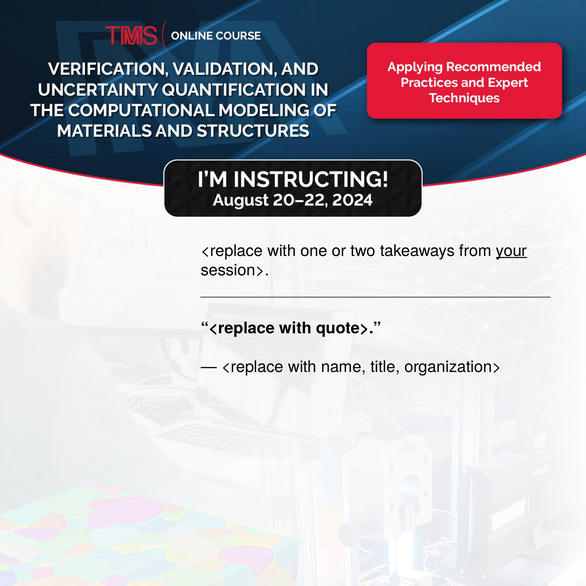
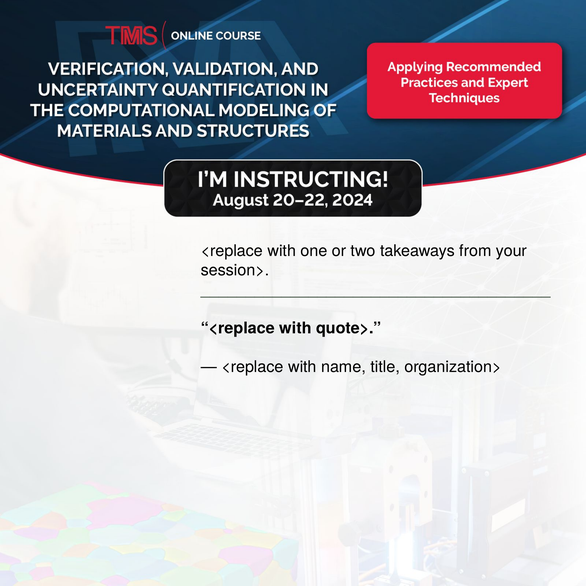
your underline: present -> none
